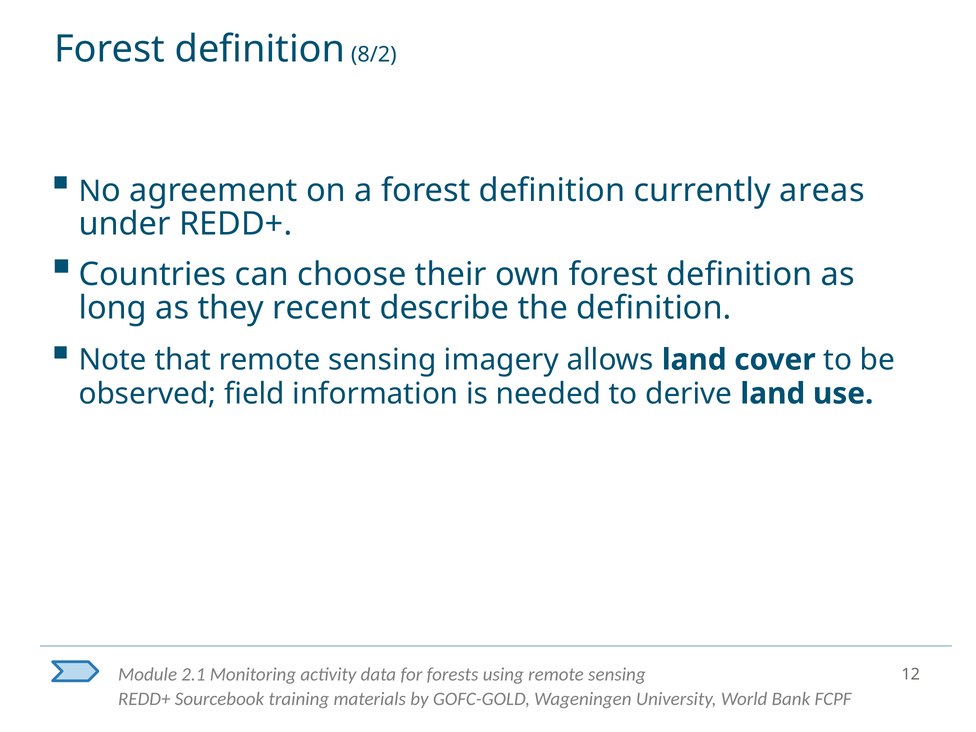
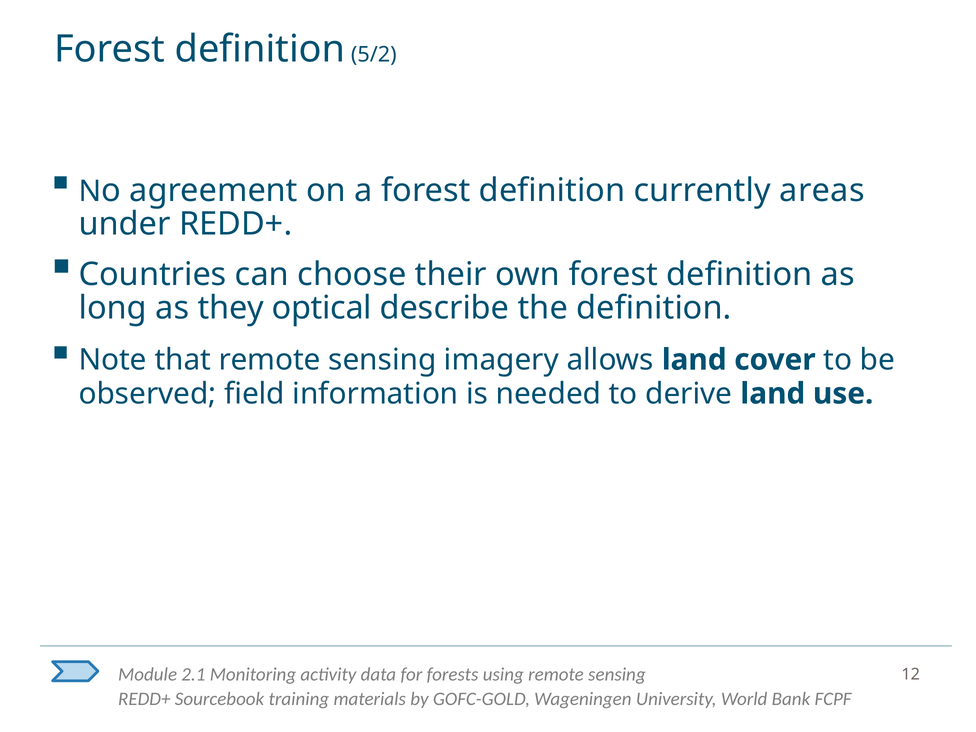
8/2: 8/2 -> 5/2
recent: recent -> optical
